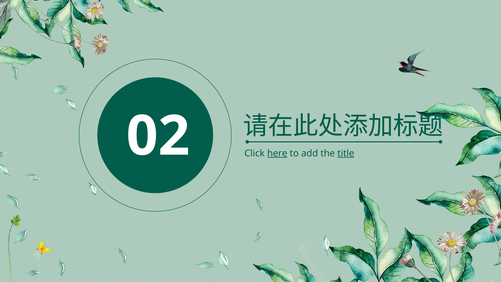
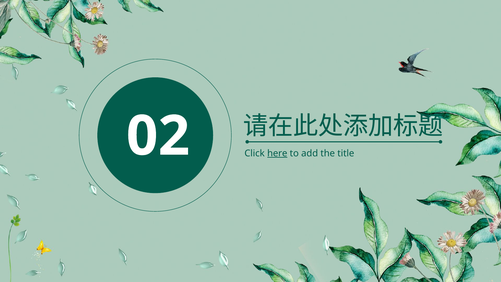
title underline: present -> none
